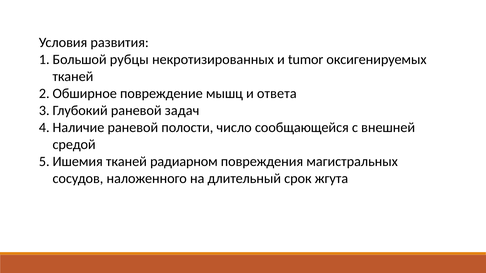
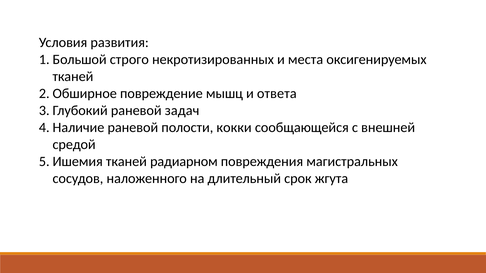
рубцы: рубцы -> строго
tumor: tumor -> места
число: число -> кокки
